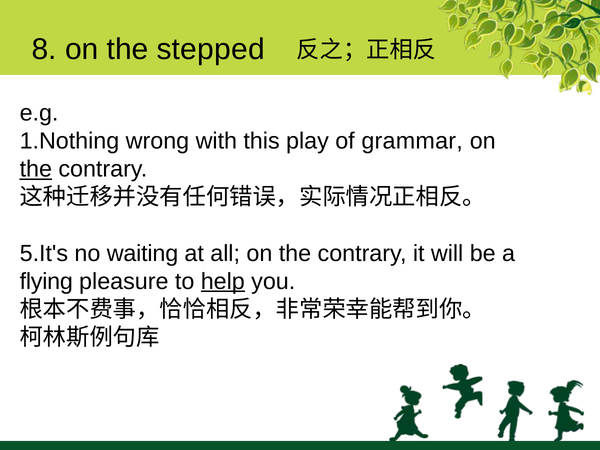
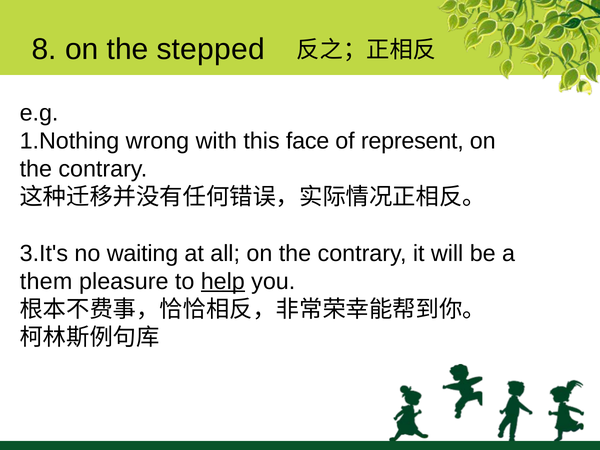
play: play -> face
grammar: grammar -> represent
the at (36, 169) underline: present -> none
5.It's: 5.It's -> 3.It's
flying: flying -> them
